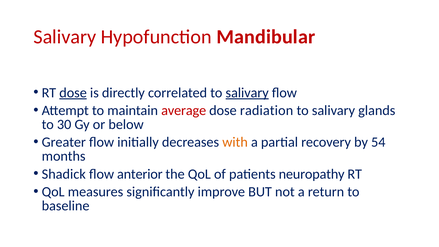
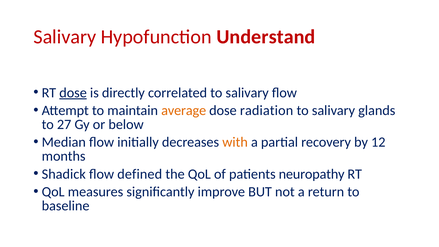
Mandibular: Mandibular -> Understand
salivary at (247, 93) underline: present -> none
average colour: red -> orange
30: 30 -> 27
Greater: Greater -> Median
54: 54 -> 12
anterior: anterior -> defined
